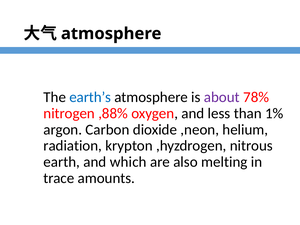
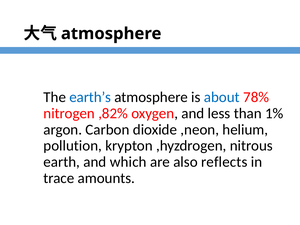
about colour: purple -> blue
,88%: ,88% -> ,82%
radiation: radiation -> pollution
melting: melting -> reflects
